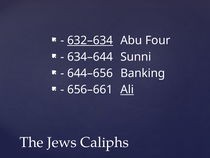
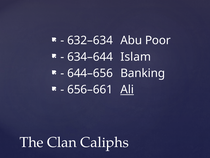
632–634 underline: present -> none
Four: Four -> Poor
Sunni: Sunni -> Islam
Jews: Jews -> Clan
